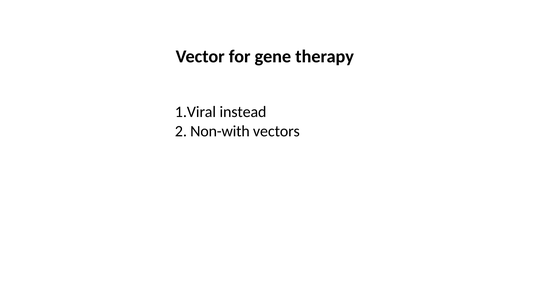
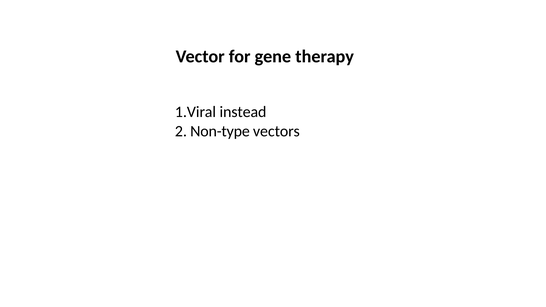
Non-with: Non-with -> Non-type
